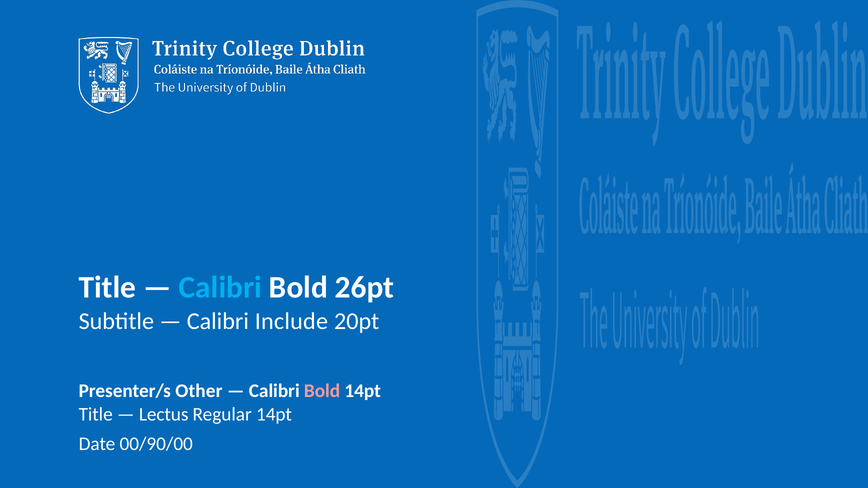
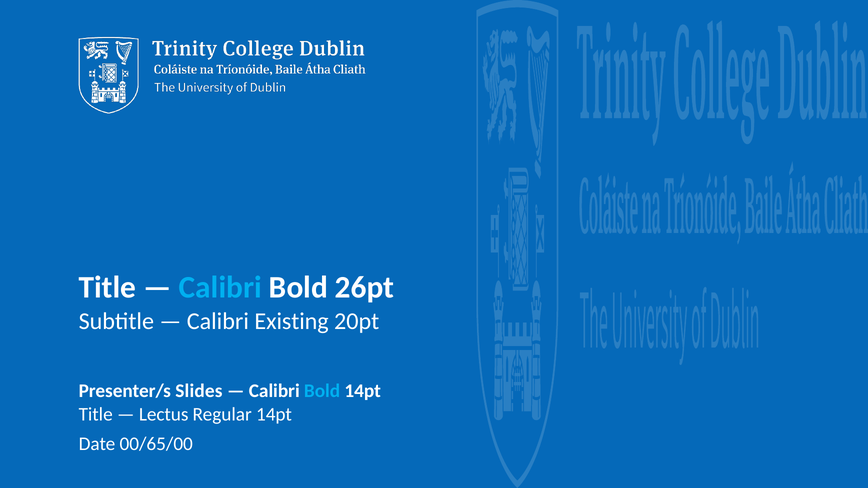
Include: Include -> Existing
Other: Other -> Slides
Bold at (322, 391) colour: pink -> light blue
00/90/00: 00/90/00 -> 00/65/00
